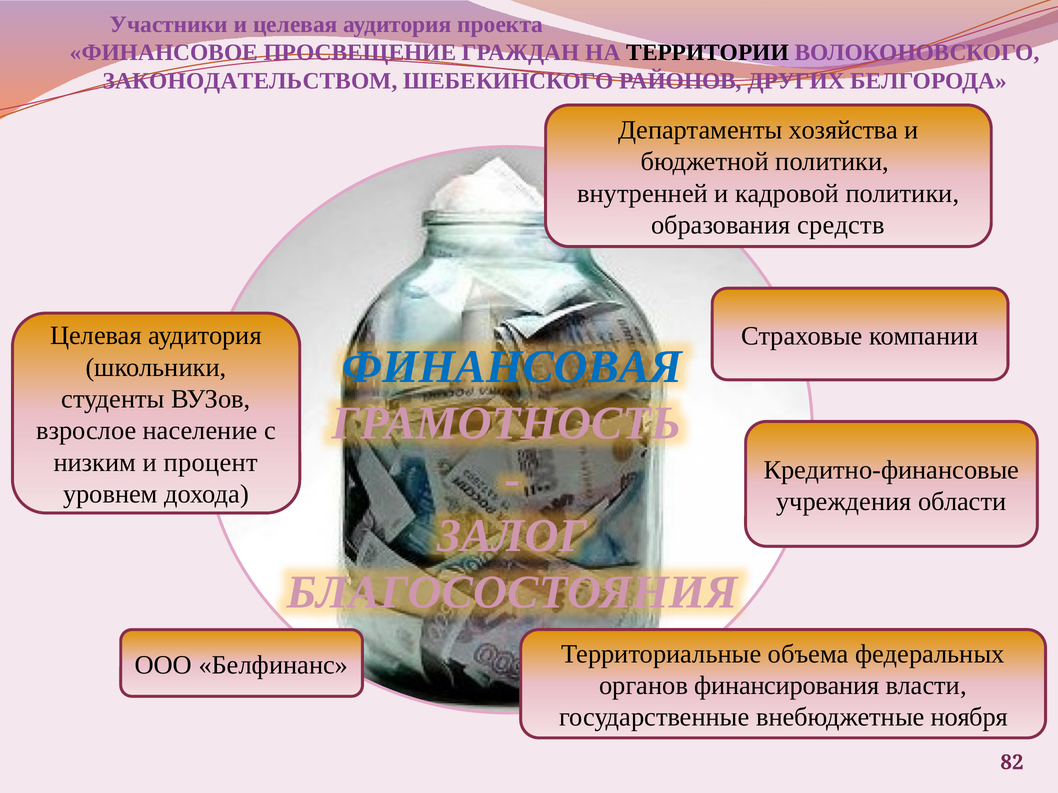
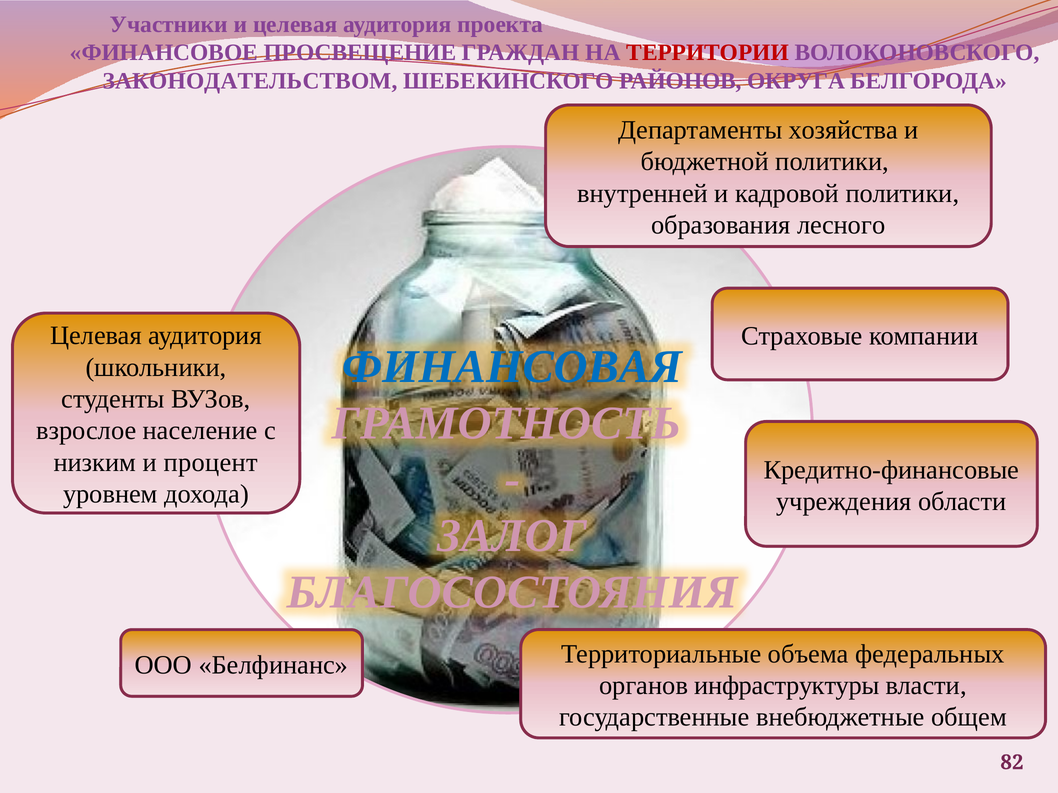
ТЕРРИТОРИИ colour: black -> red
ДРУГИХ: ДРУГИХ -> ОКРУГА
средств: средств -> лесного
финансирования: финансирования -> инфраструктуры
ноября: ноября -> общем
